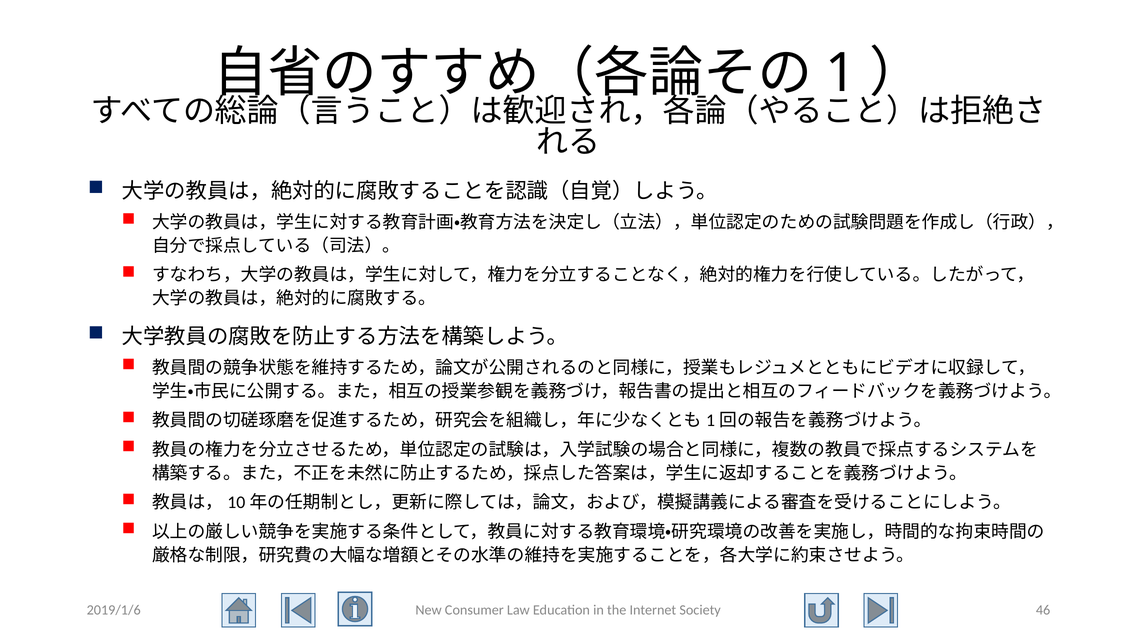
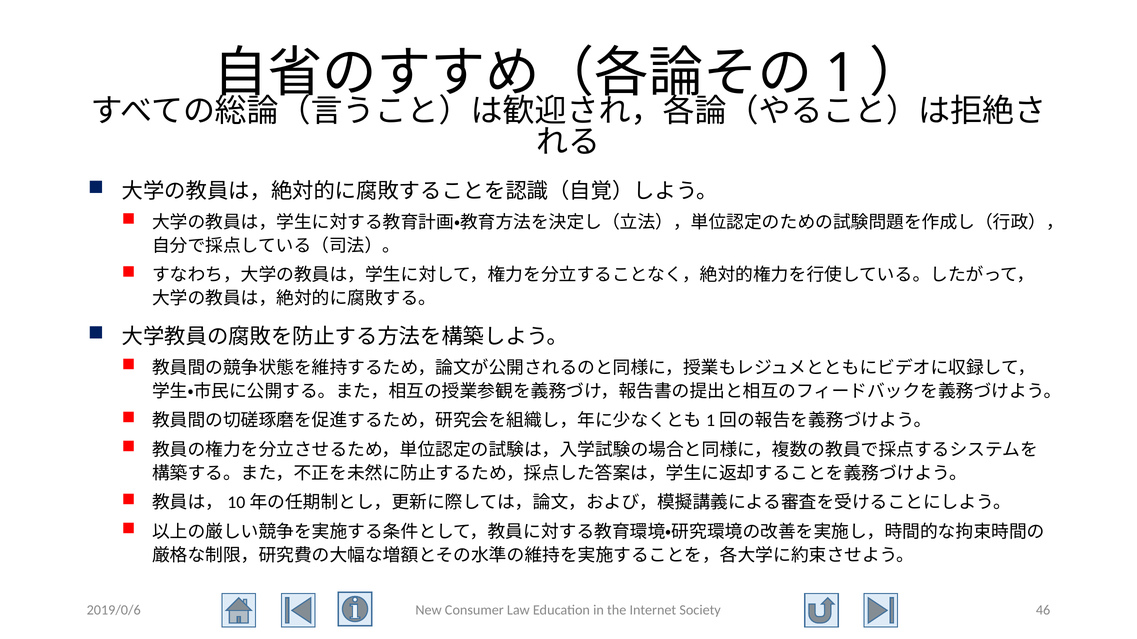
2019/1/6: 2019/1/6 -> 2019/0/6
